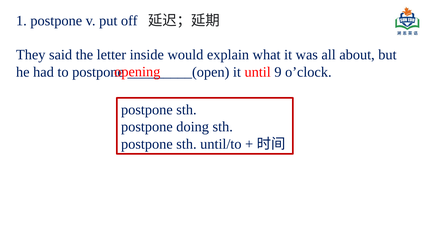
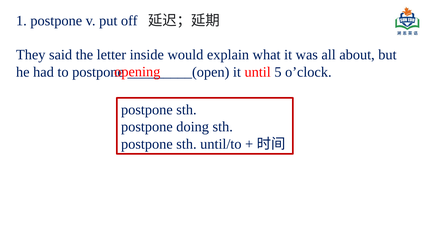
9: 9 -> 5
